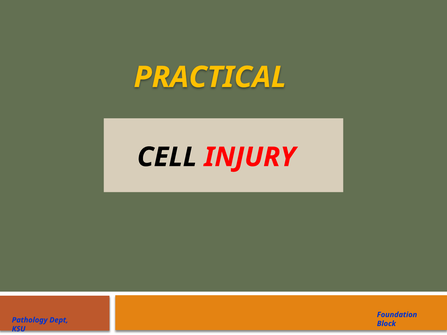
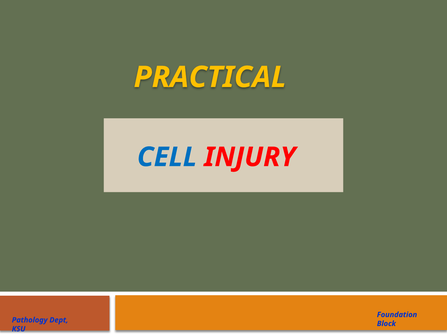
CELL colour: black -> blue
